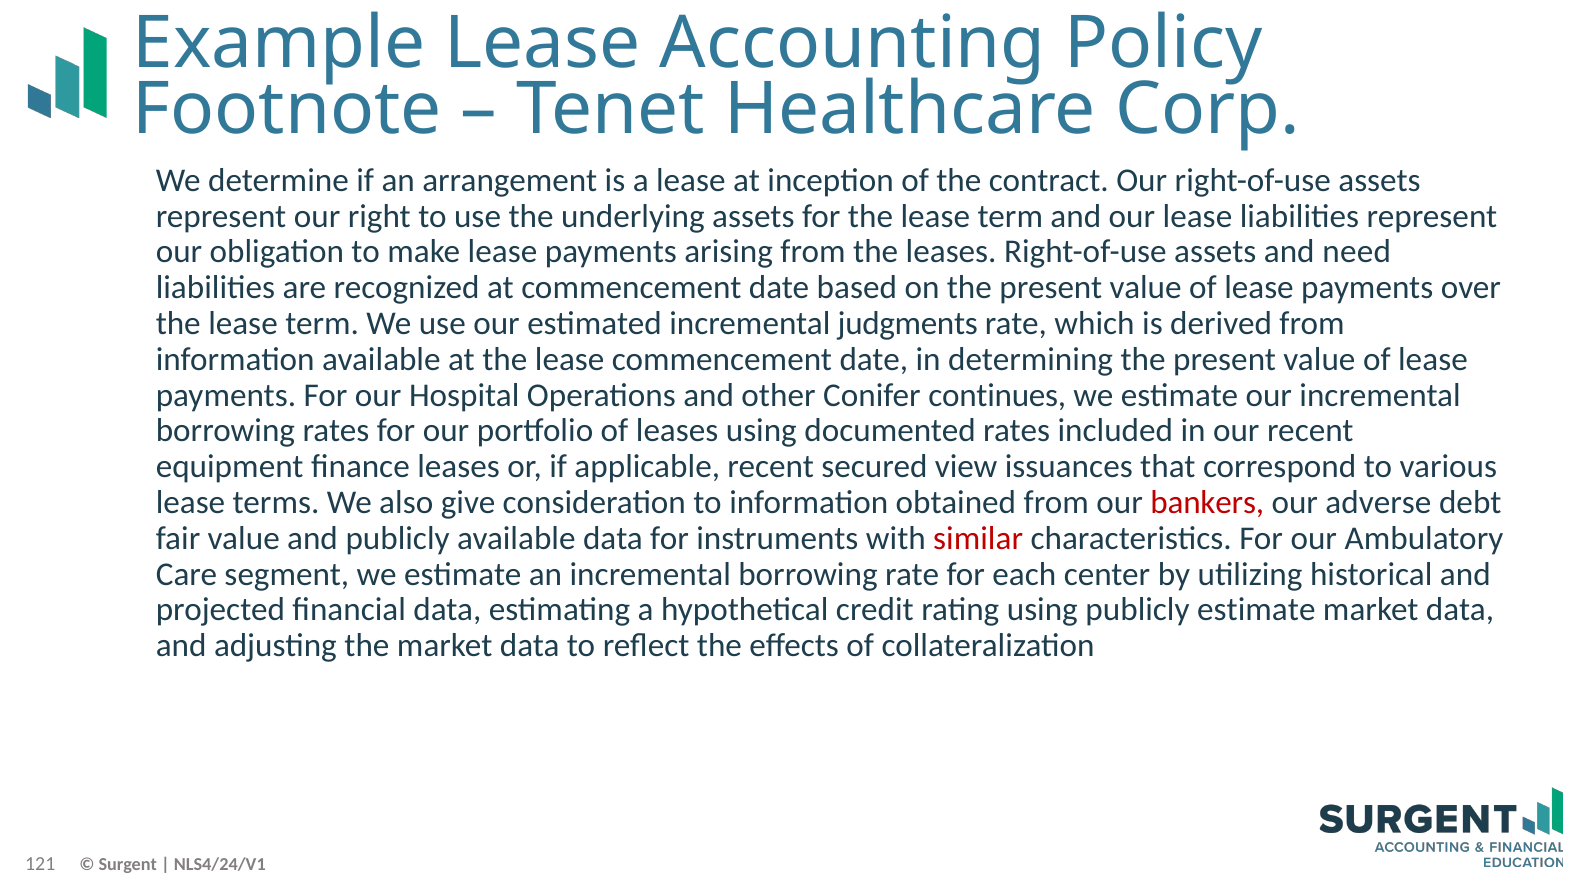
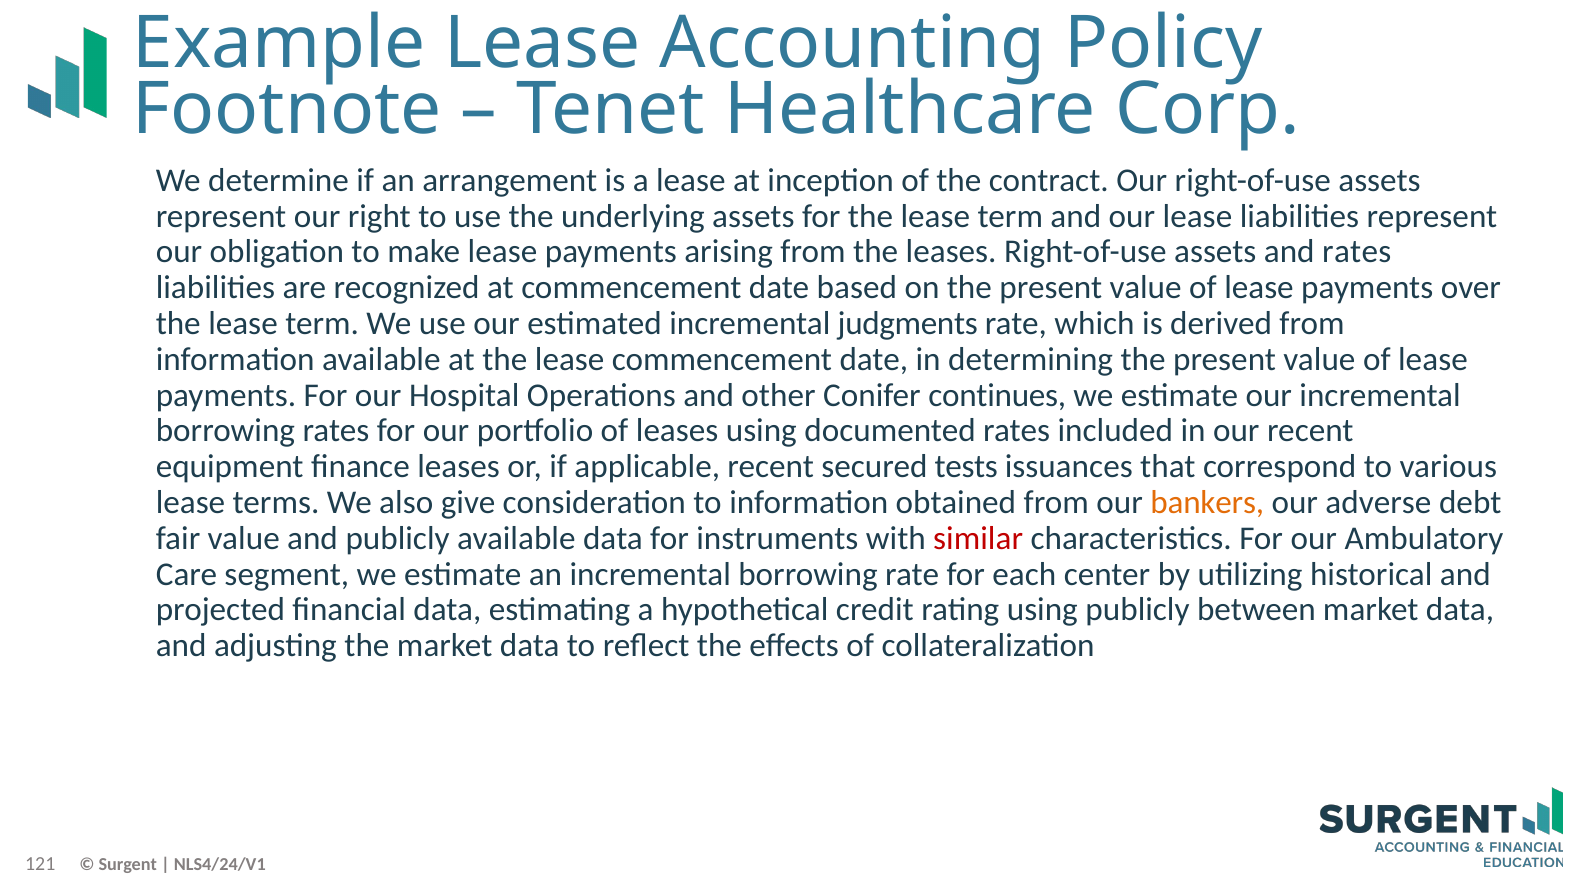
and need: need -> rates
view: view -> tests
bankers colour: red -> orange
publicly estimate: estimate -> between
